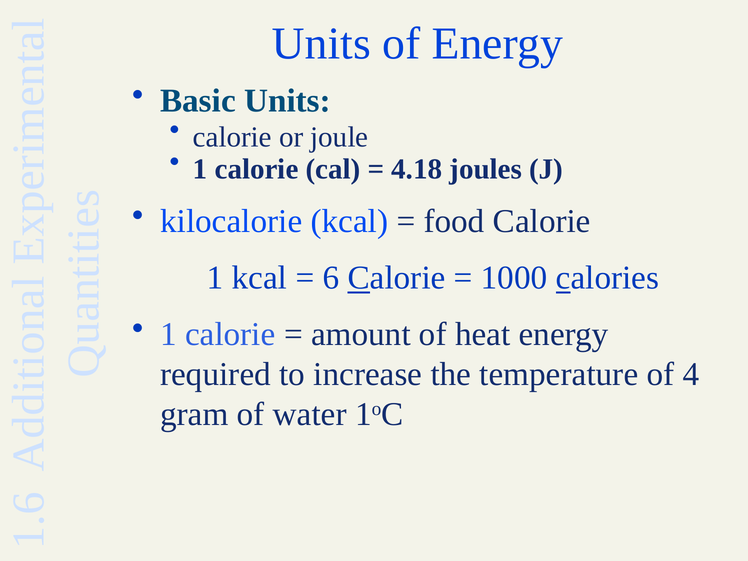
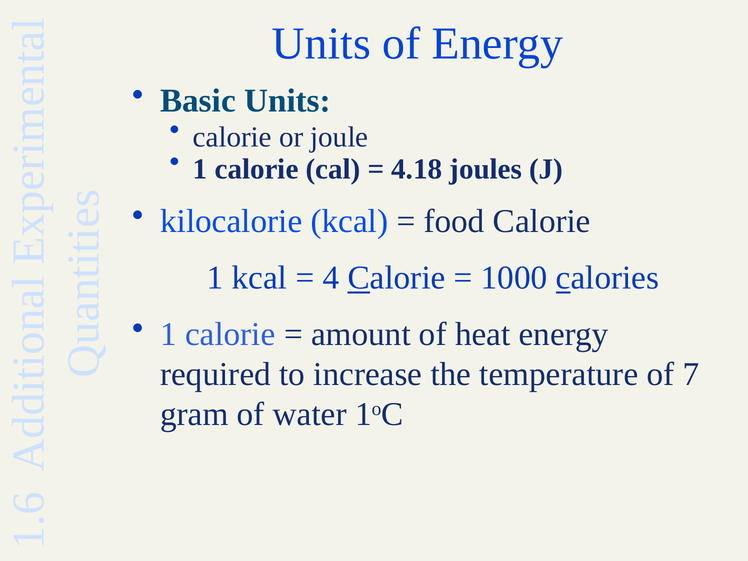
6 at (331, 278): 6 -> 4
4: 4 -> 7
